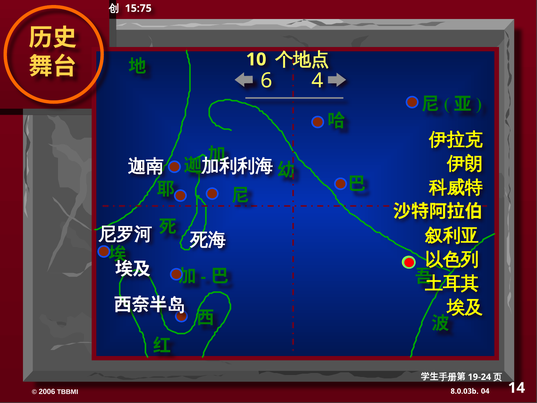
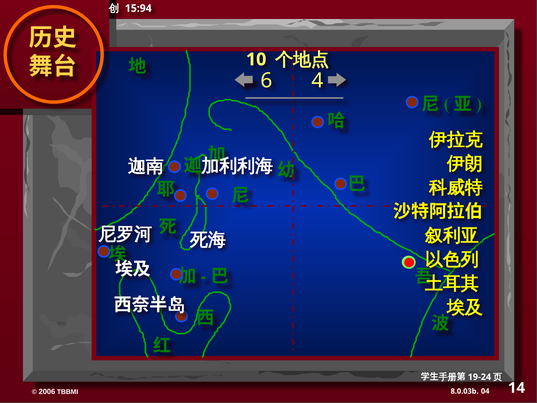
15:75: 15:75 -> 15:94
